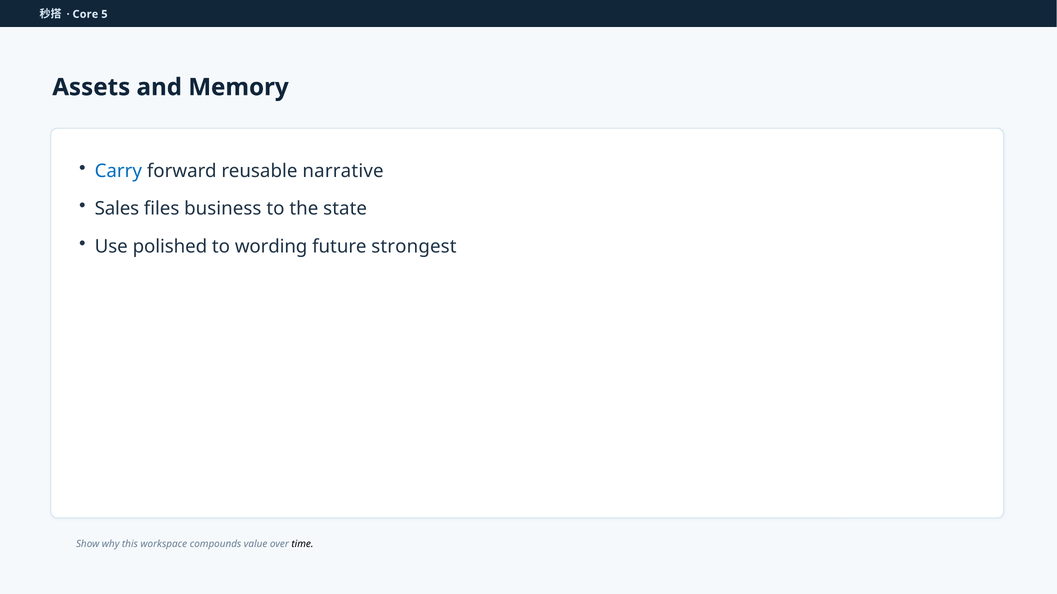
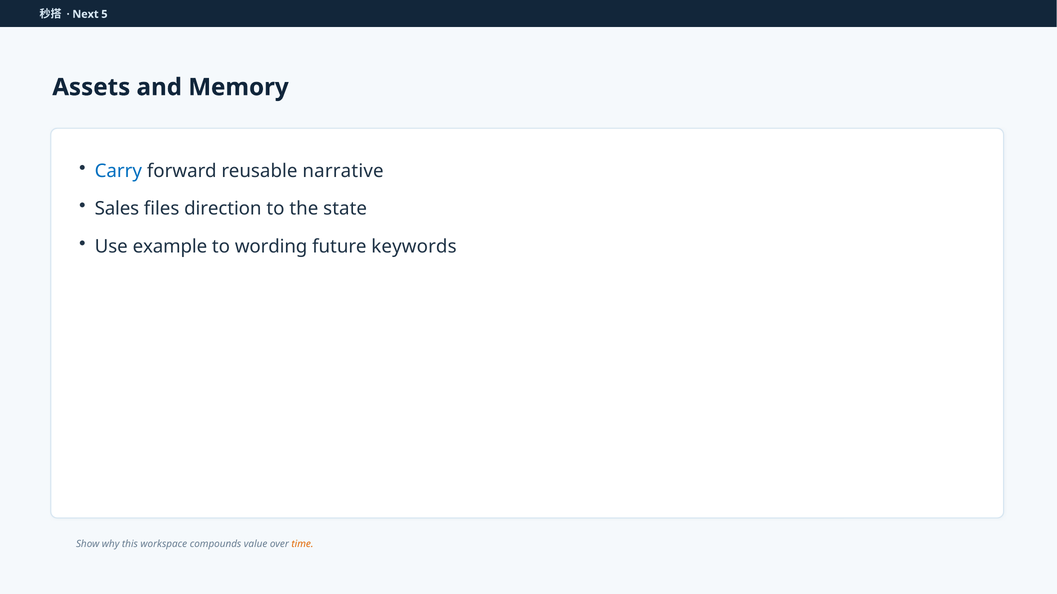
Core: Core -> Next
business: business -> direction
polished: polished -> example
strongest: strongest -> keywords
time colour: black -> orange
